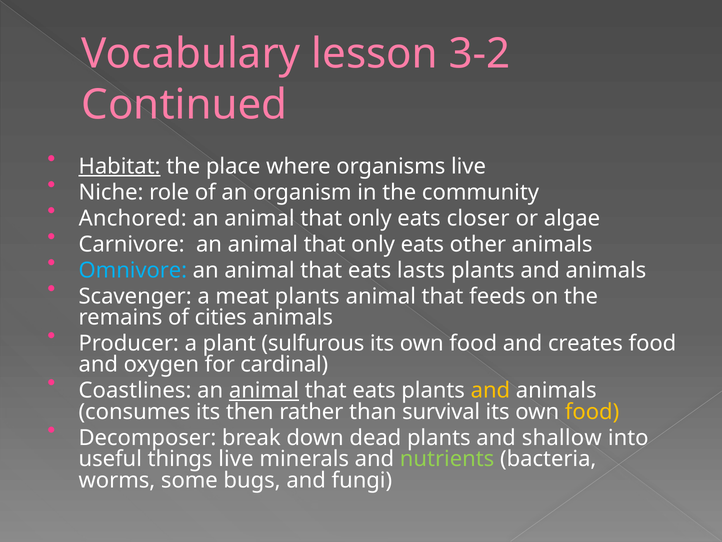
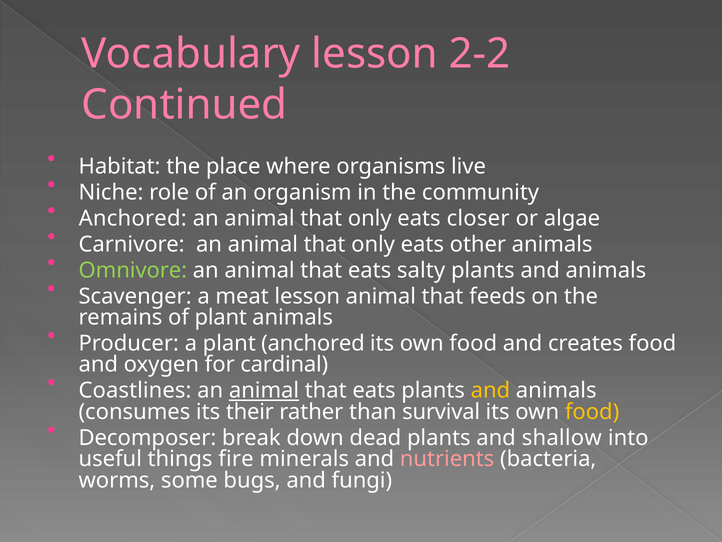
3-2: 3-2 -> 2-2
Habitat underline: present -> none
Omnivore colour: light blue -> light green
lasts: lasts -> salty
meat plants: plants -> lesson
of cities: cities -> plant
plant sulfurous: sulfurous -> anchored
then: then -> their
things live: live -> fire
nutrients colour: light green -> pink
